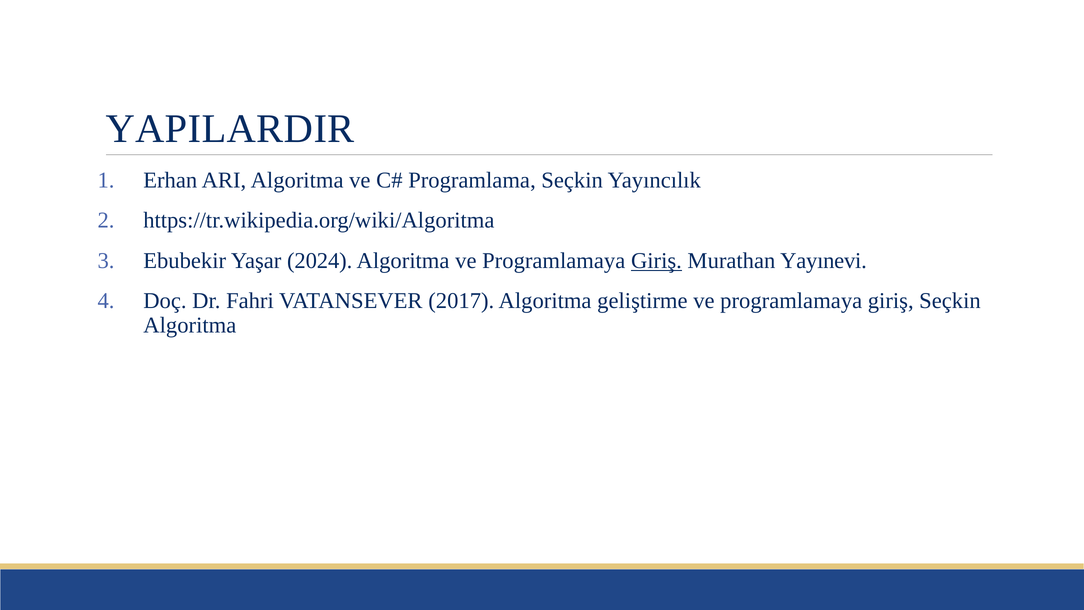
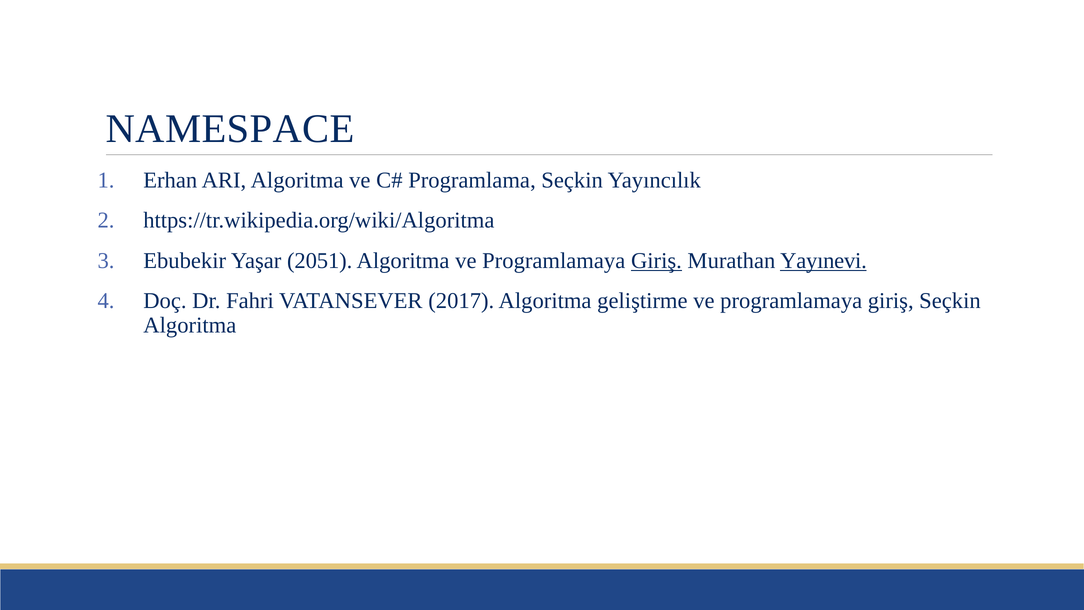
YAPILARDIR: YAPILARDIR -> NAMESPACE
2024: 2024 -> 2051
Yayınevi underline: none -> present
